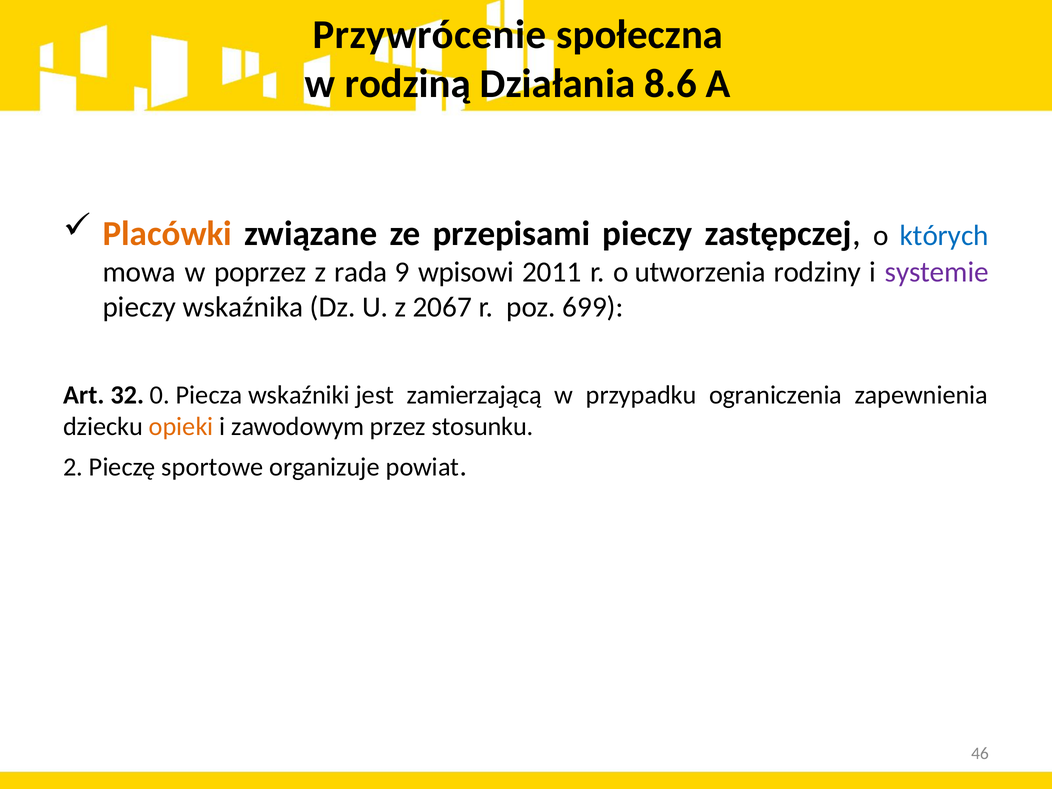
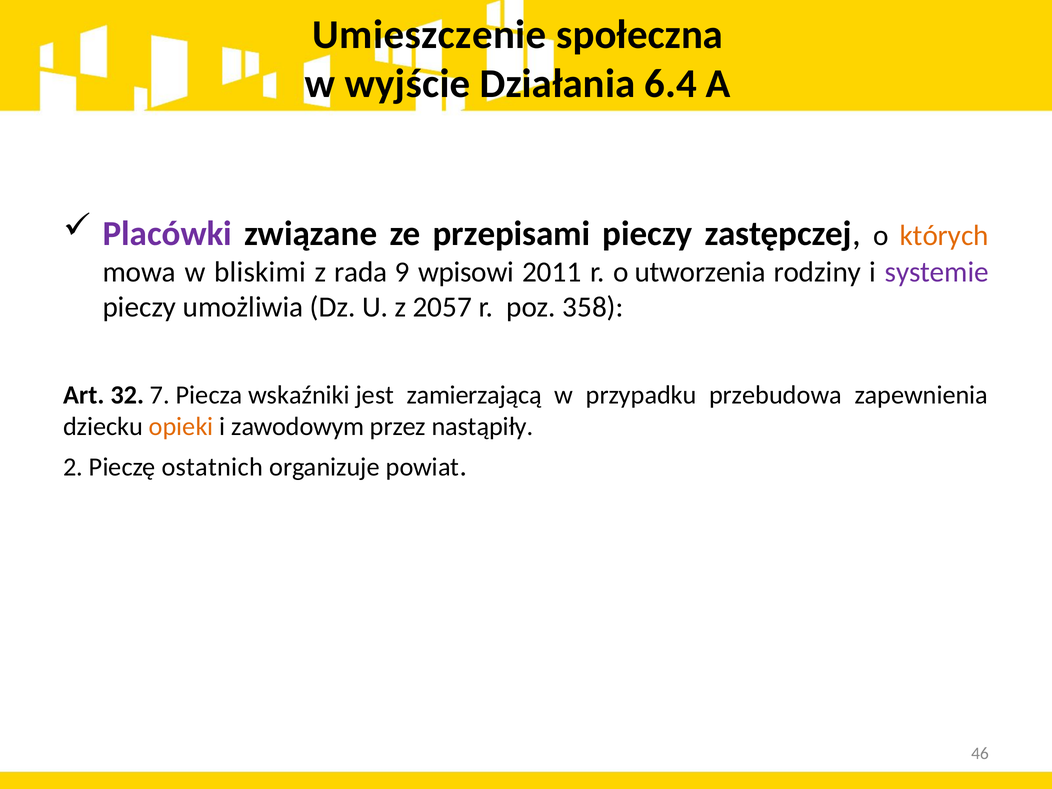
Przywrócenie: Przywrócenie -> Umieszczenie
rodziną: rodziną -> wyjście
8.6: 8.6 -> 6.4
Placówki colour: orange -> purple
których colour: blue -> orange
poprzez: poprzez -> bliskimi
wskaźnika: wskaźnika -> umożliwia
2067: 2067 -> 2057
699: 699 -> 358
0: 0 -> 7
ograniczenia: ograniczenia -> przebudowa
stosunku: stosunku -> nastąpiły
sportowe: sportowe -> ostatnich
